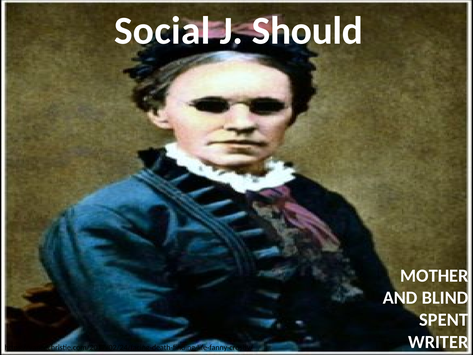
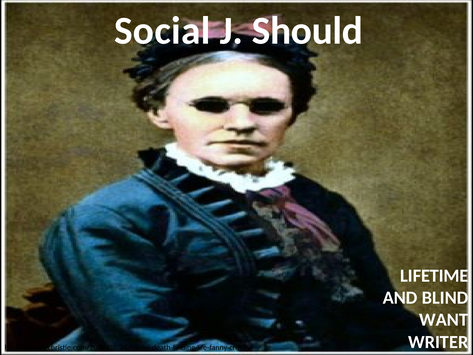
MOTHER: MOTHER -> LIFETIME
SPENT: SPENT -> WANT
